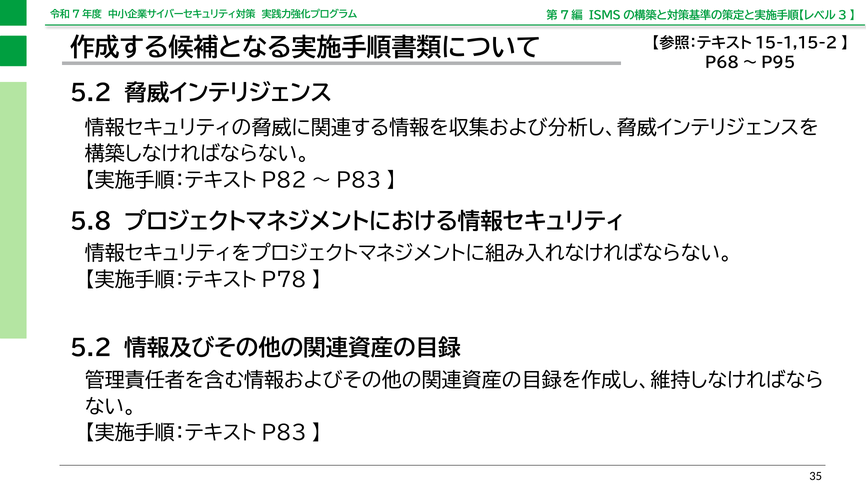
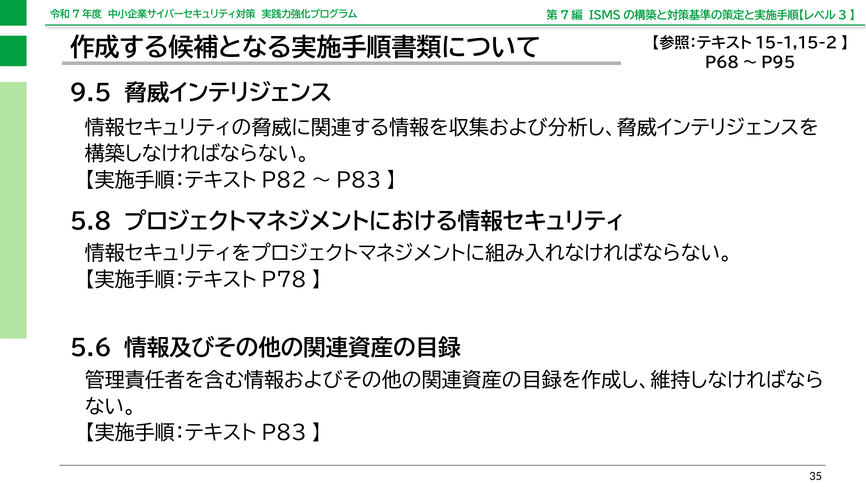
5.2 at (91, 94): 5.2 -> 9.5
5.2 at (91, 348): 5.2 -> 5.6
